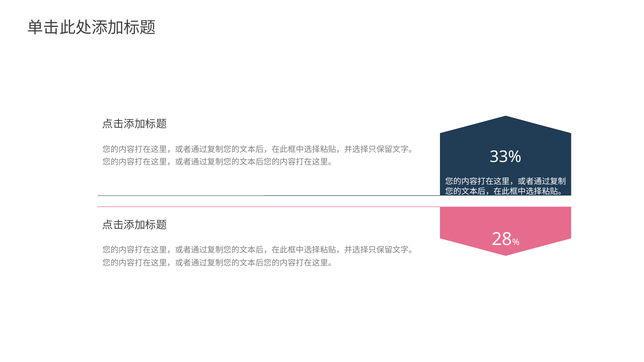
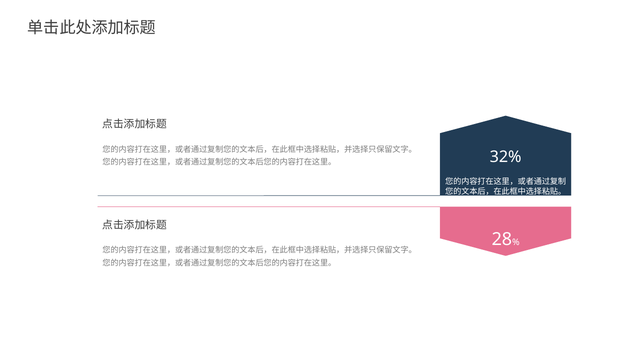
33%: 33% -> 32%
